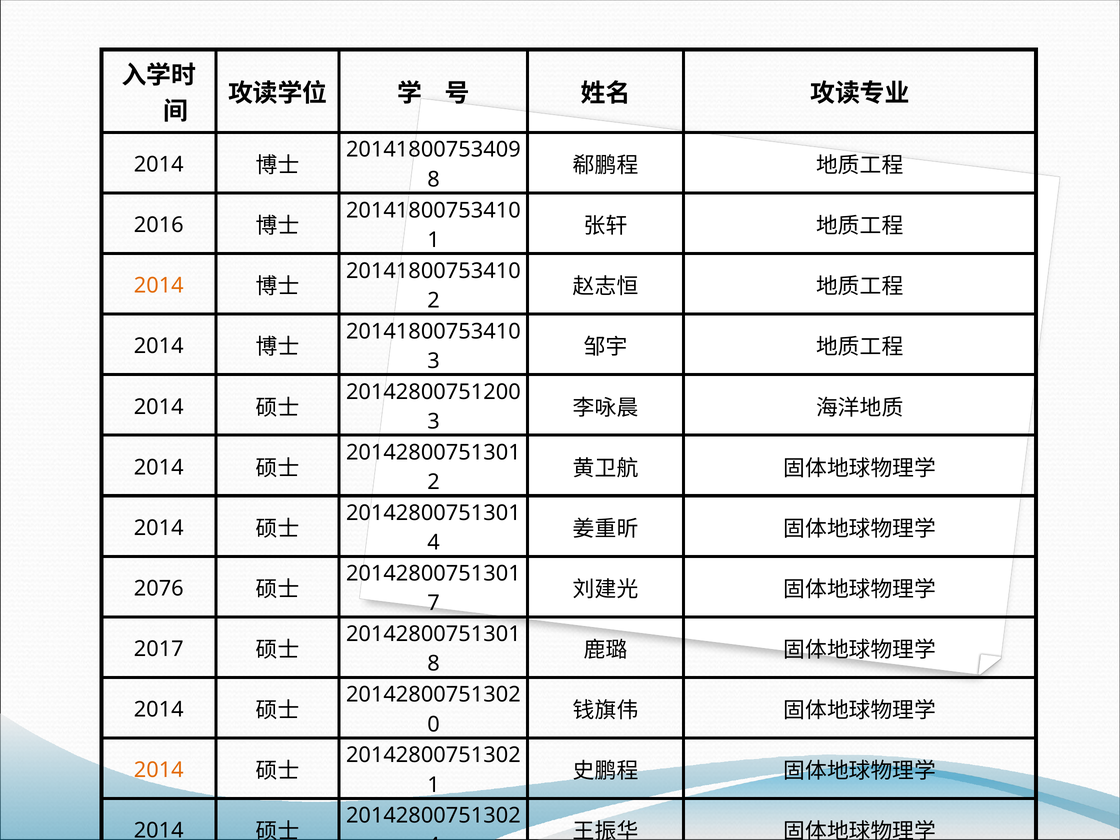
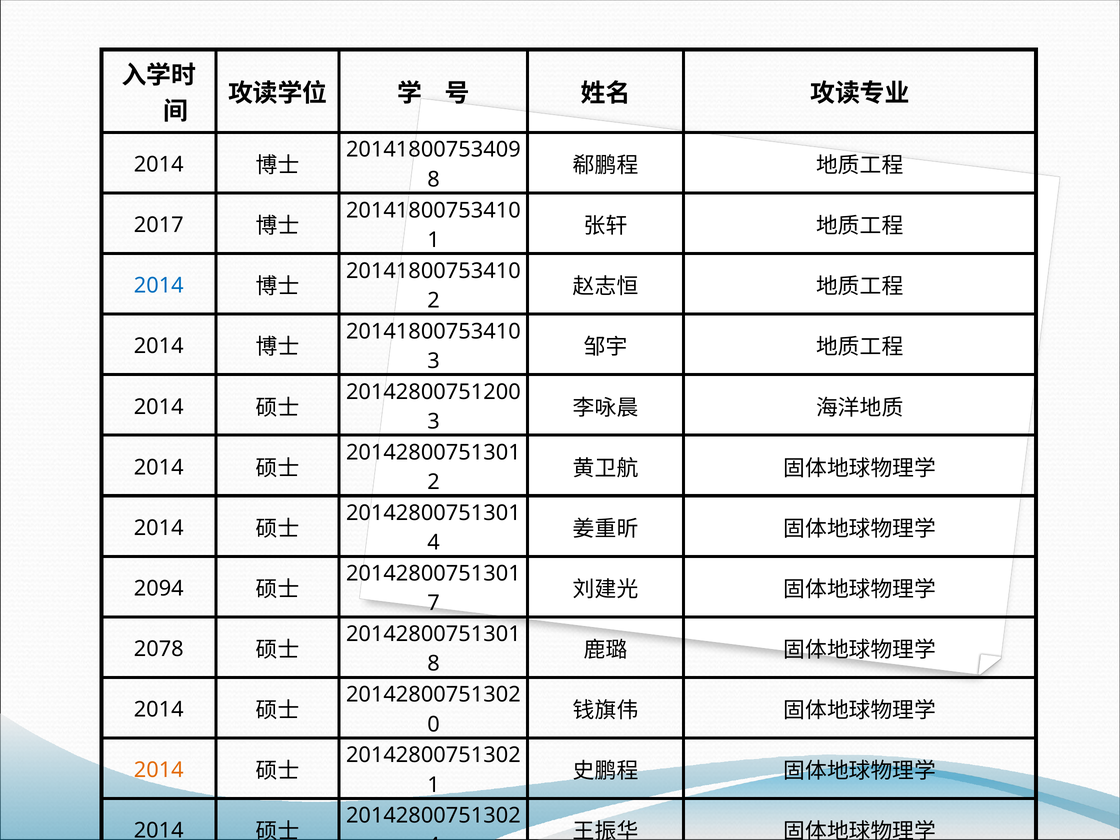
2016: 2016 -> 2017
2014 at (159, 286) colour: orange -> blue
2076: 2076 -> 2094
2017: 2017 -> 2078
